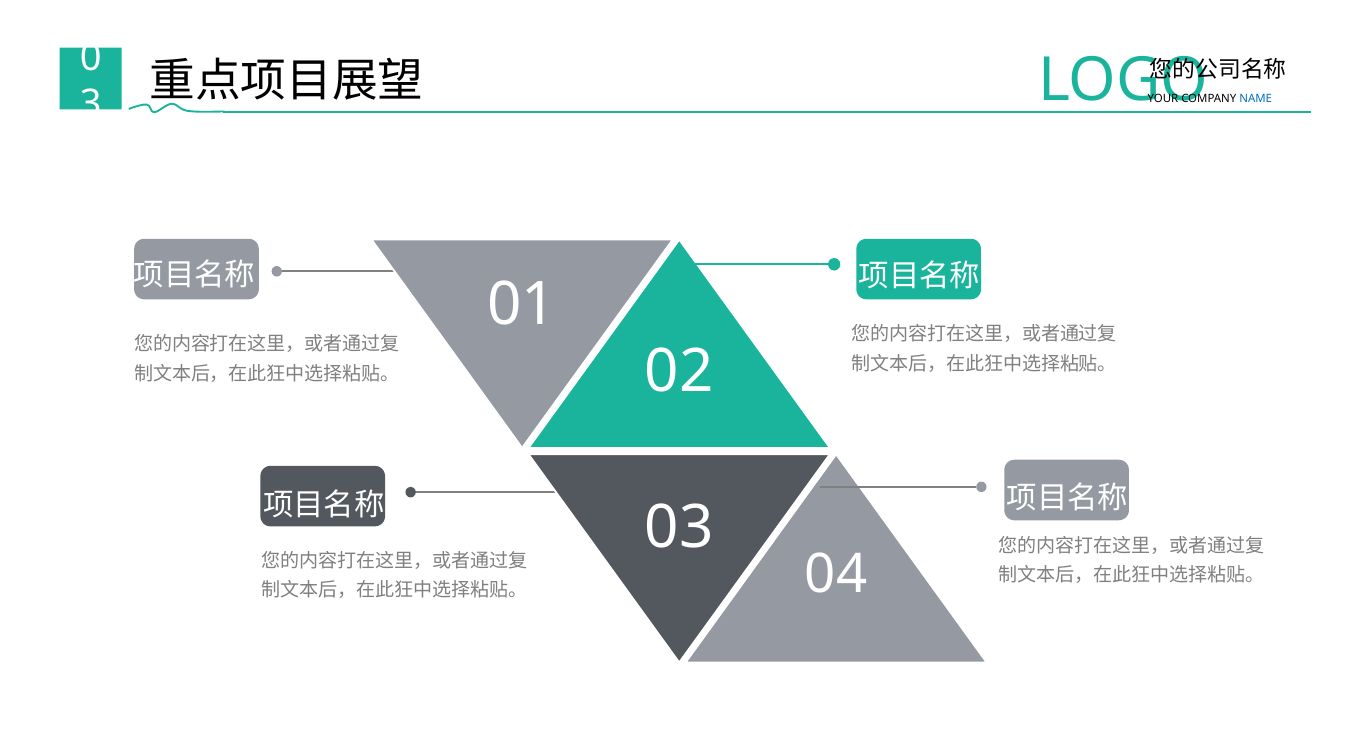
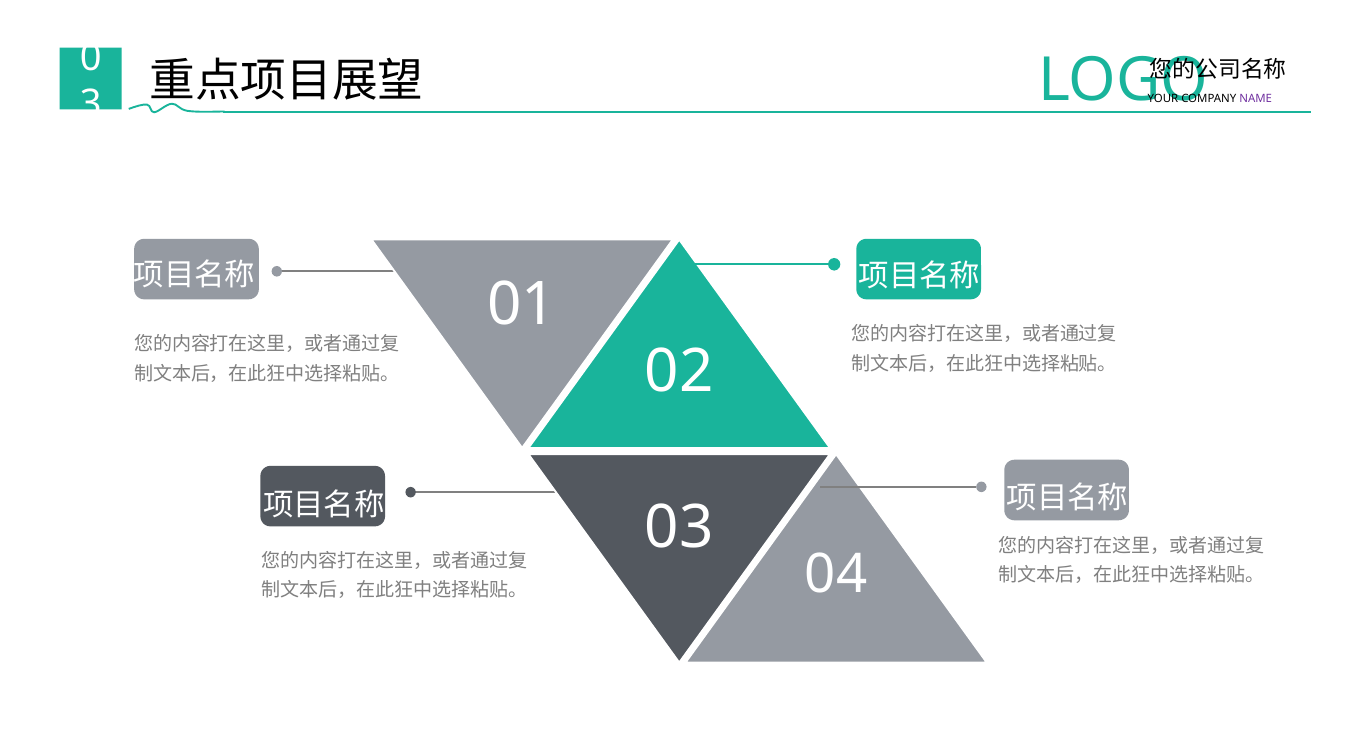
NAME colour: blue -> purple
